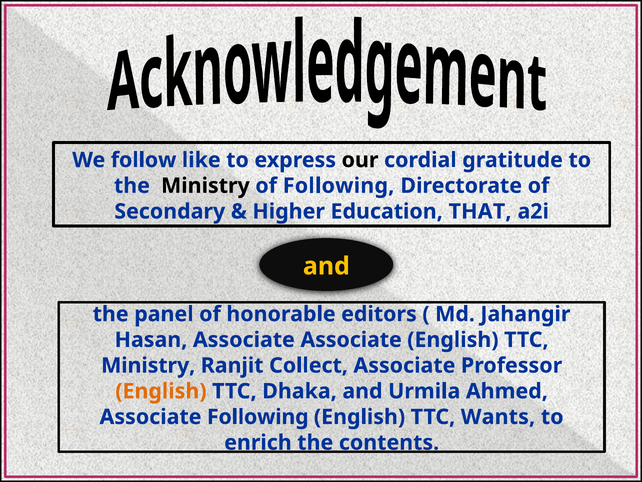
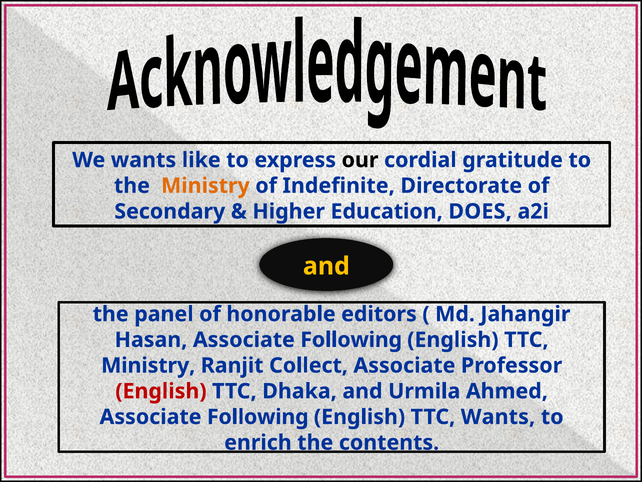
We follow: follow -> wants
Ministry at (205, 186) colour: black -> orange
of Following: Following -> Indefinite
THAT: THAT -> DOES
Hasan Associate Associate: Associate -> Following
English at (161, 391) colour: orange -> red
